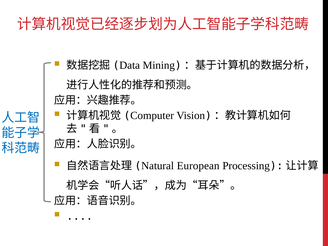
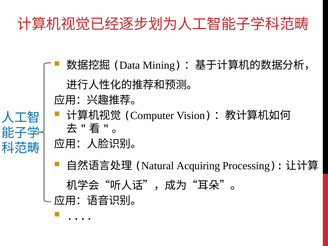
European: European -> Acquiring
